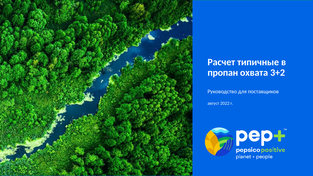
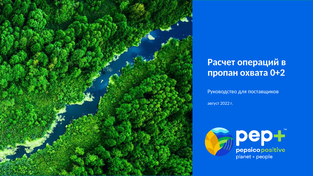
типичные: типичные -> операций
3+2: 3+2 -> 0+2
